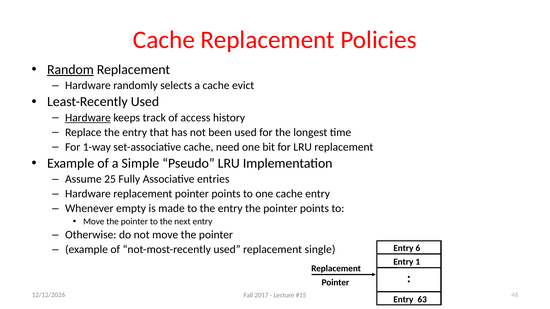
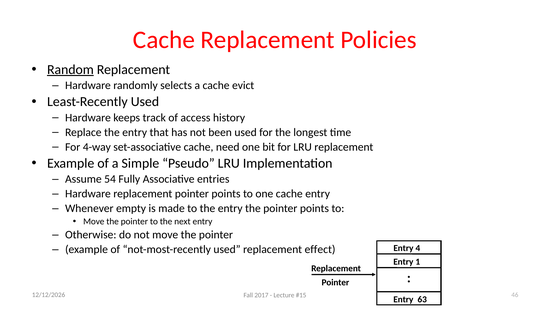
Hardware at (88, 118) underline: present -> none
1-way: 1-way -> 4-way
25: 25 -> 54
single: single -> effect
6: 6 -> 4
